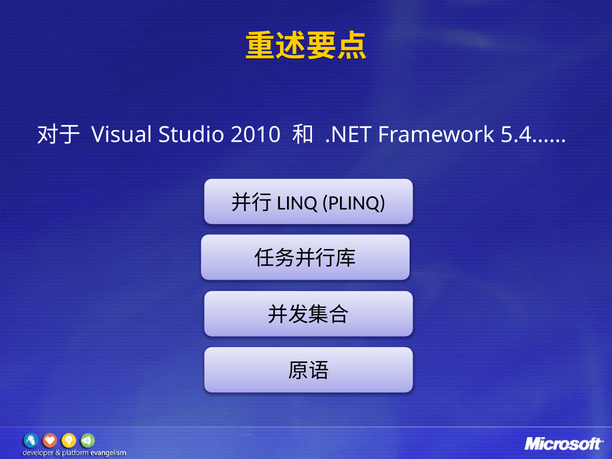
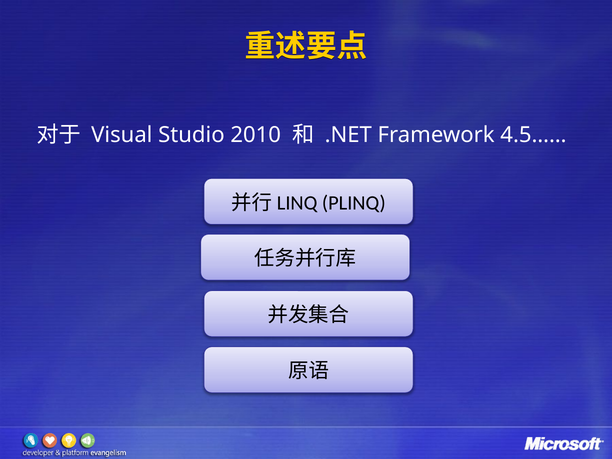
5.4……: 5.4…… -> 4.5……
